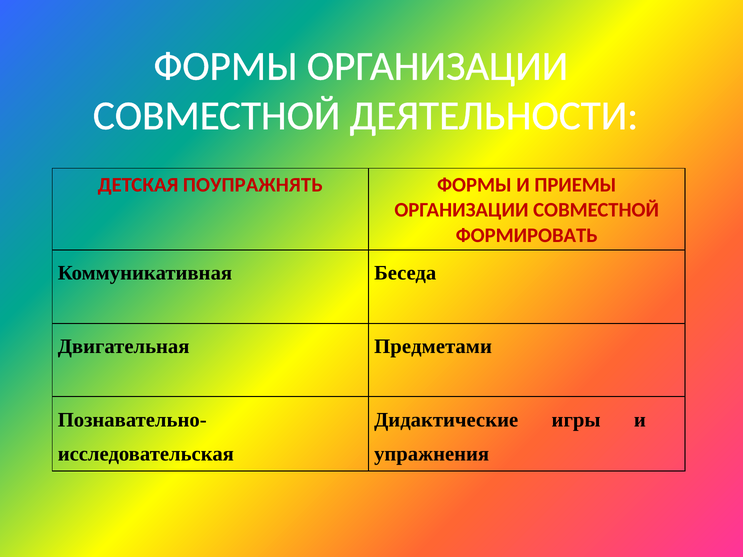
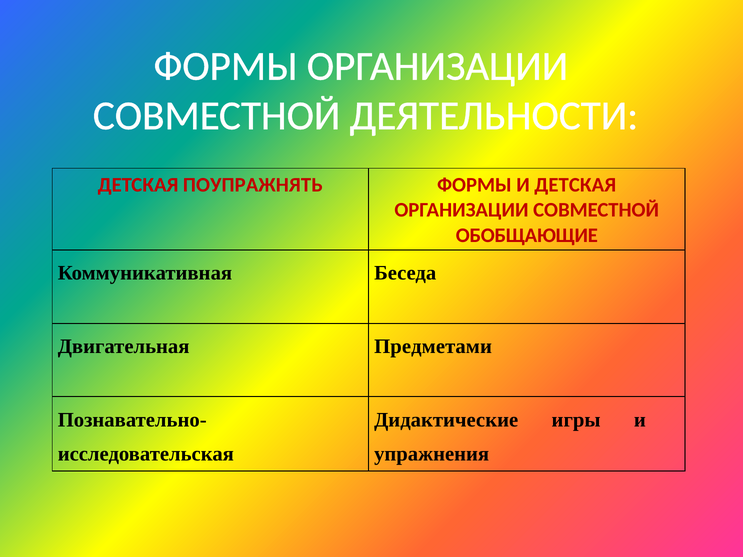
И ПРИЕМЫ: ПРИЕМЫ -> ДЕТСКАЯ
ФОРМИРОВАТЬ: ФОРМИРОВАТЬ -> ОБОБЩАЮЩИЕ
